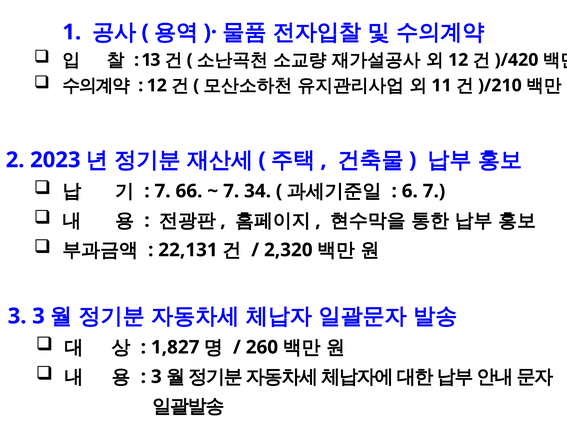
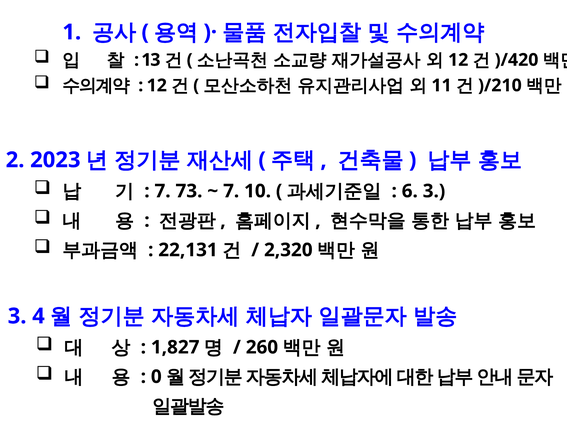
66: 66 -> 73
34: 34 -> 10
6 7: 7 -> 3
3 3: 3 -> 4
3 at (156, 377): 3 -> 0
